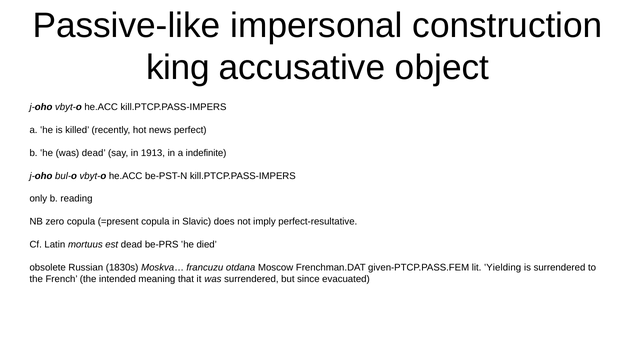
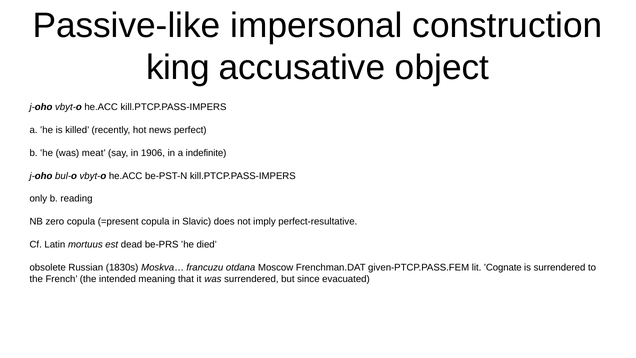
was dead: dead -> meat
1913: 1913 -> 1906
‛Yielding: ‛Yielding -> ‛Cognate
